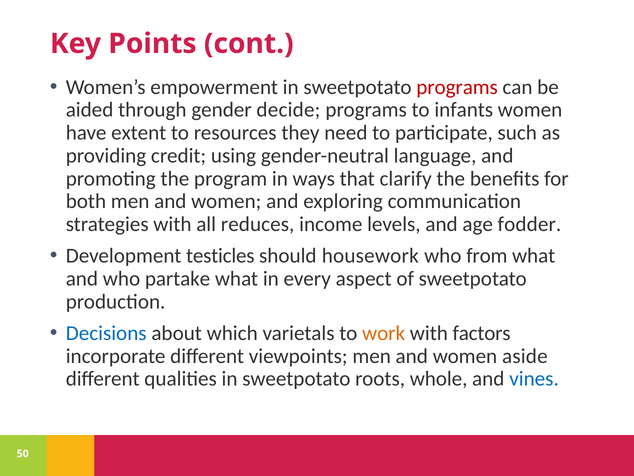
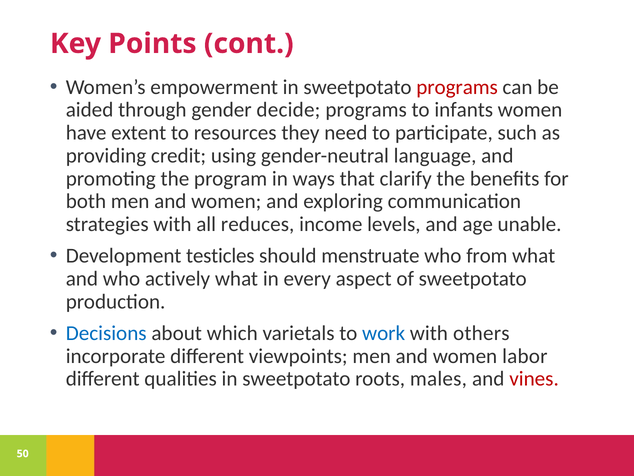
fodder: fodder -> unable
housework: housework -> menstruate
partake: partake -> actively
work colour: orange -> blue
factors: factors -> others
aside: aside -> labor
whole: whole -> males
vines colour: blue -> red
